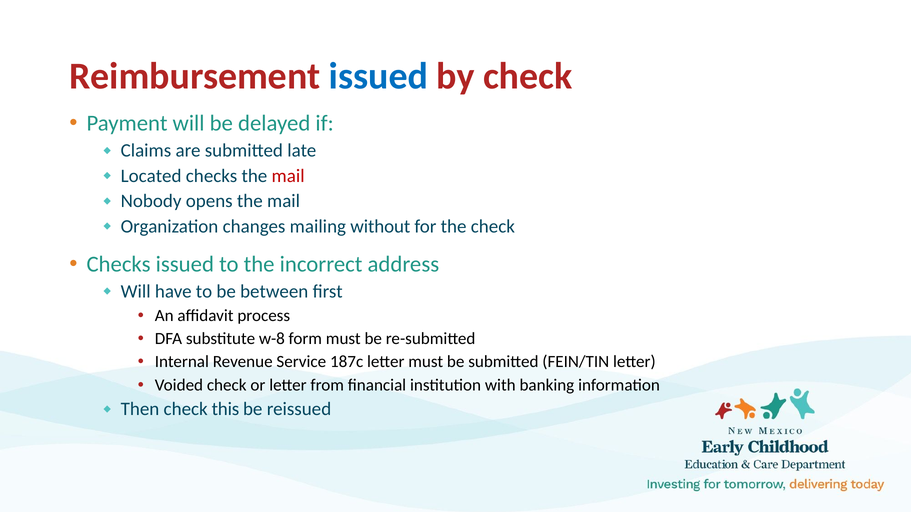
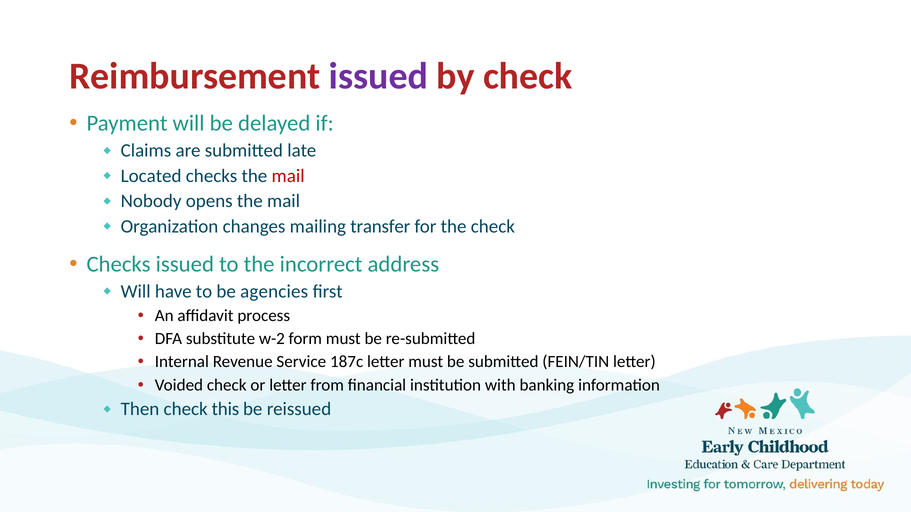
issued at (378, 77) colour: blue -> purple
without: without -> transfer
between: between -> agencies
w-8: w-8 -> w-2
